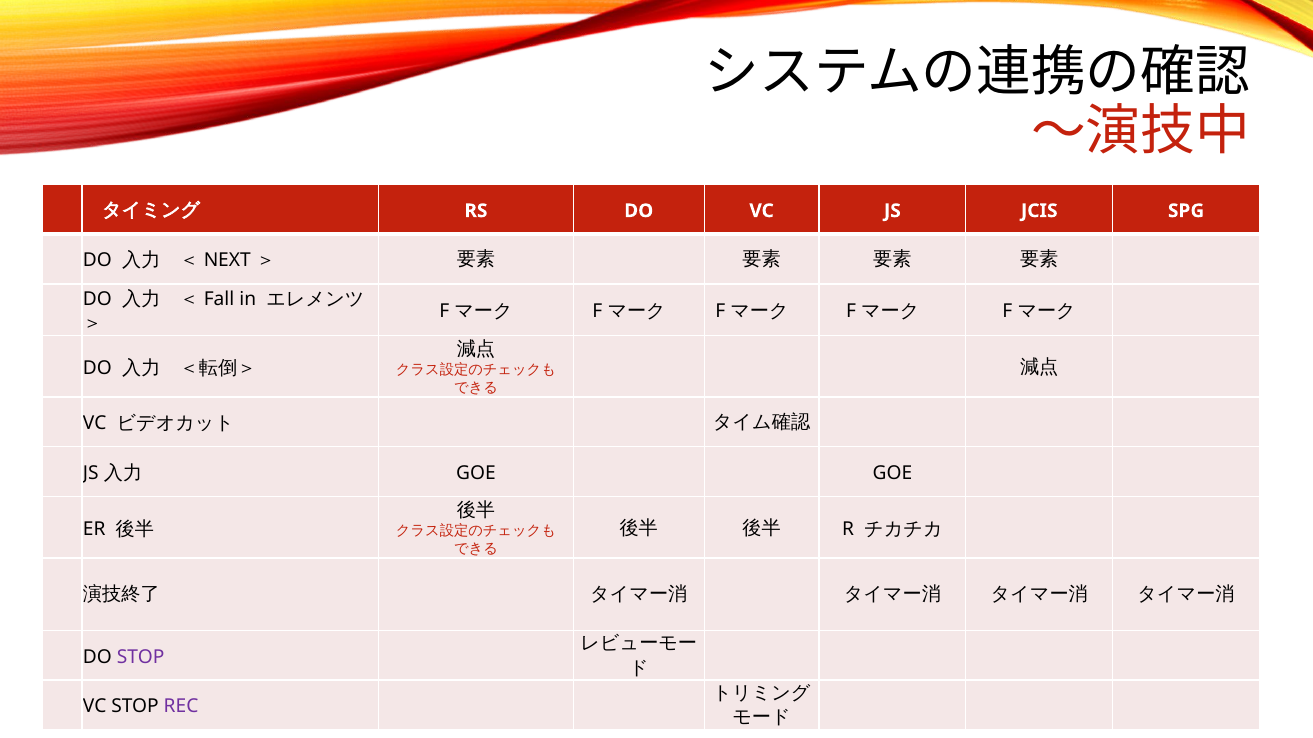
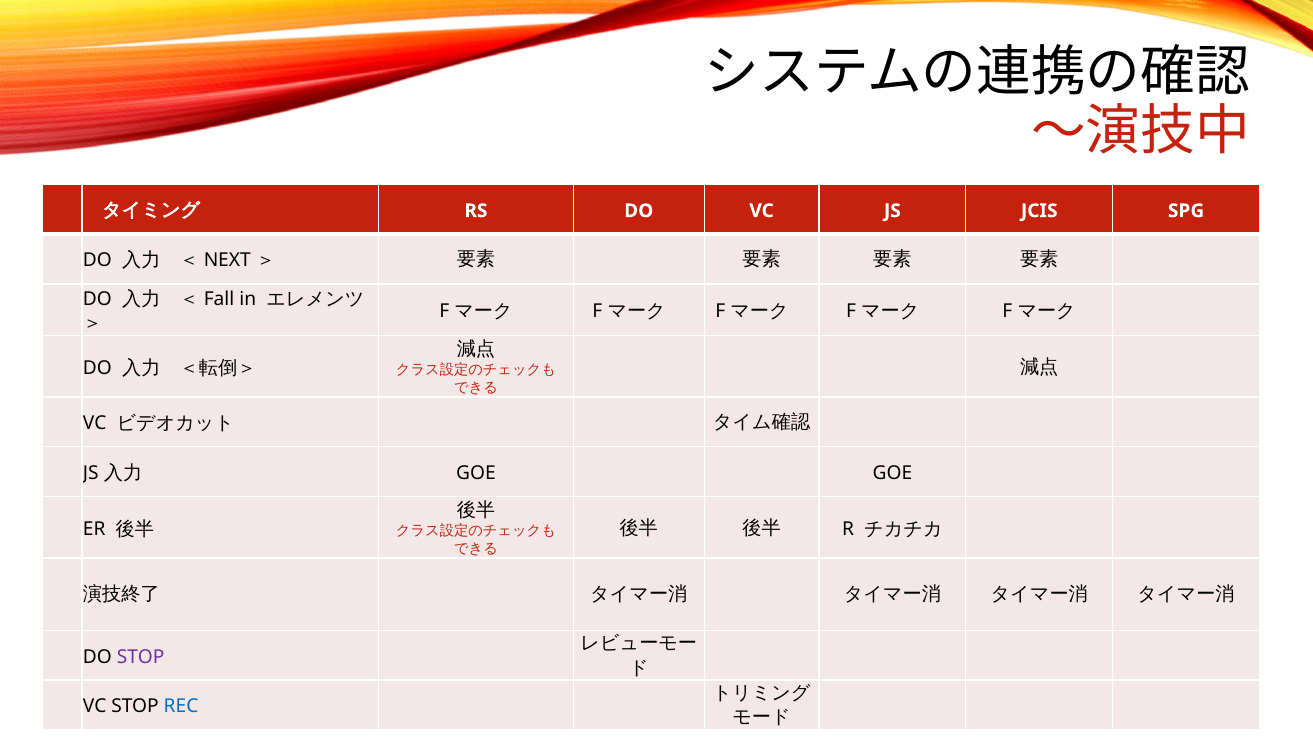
REC colour: purple -> blue
